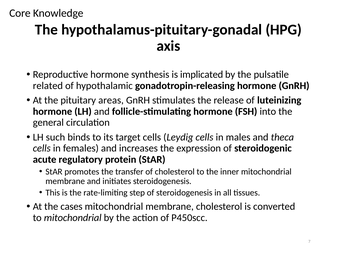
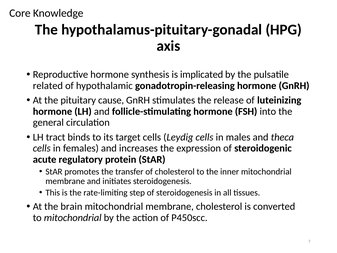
areas: areas -> cause
such: such -> tract
cases: cases -> brain
